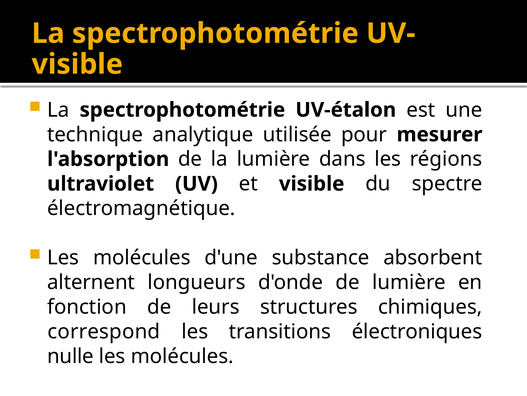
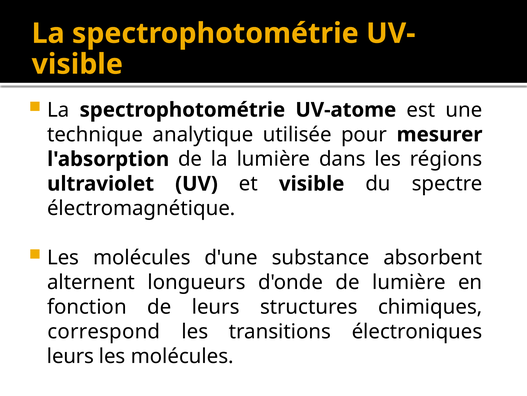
UV-étalon: UV-étalon -> UV-atome
nulle at (70, 356): nulle -> leurs
